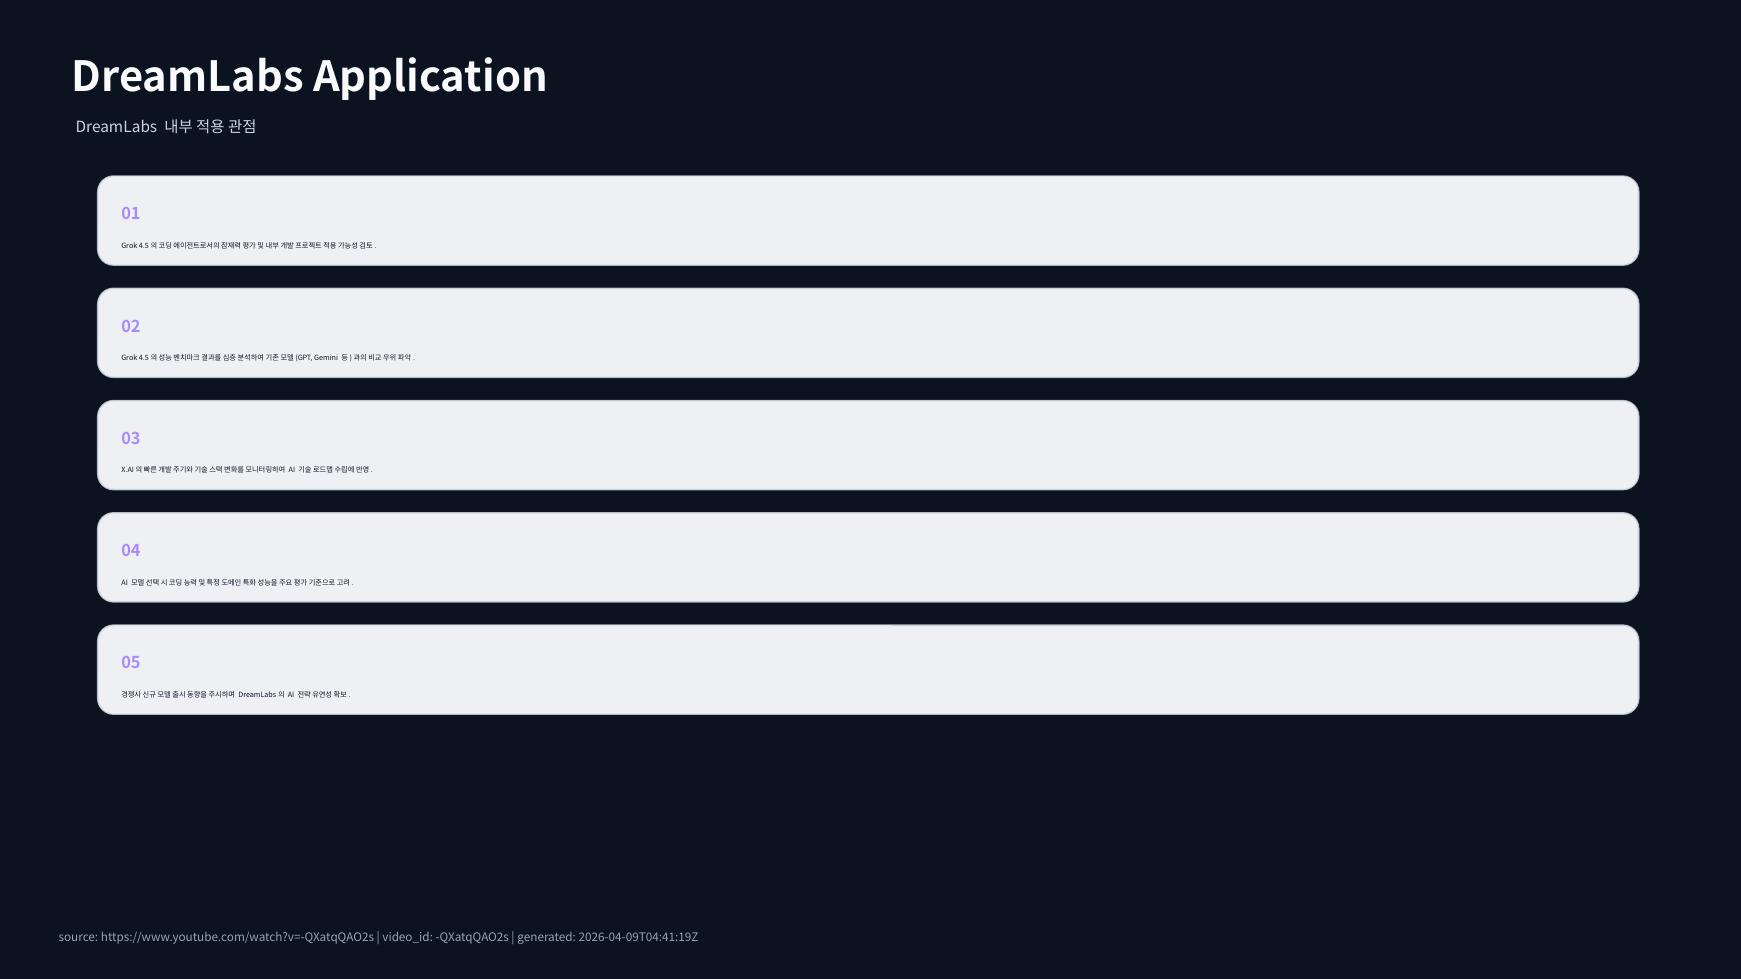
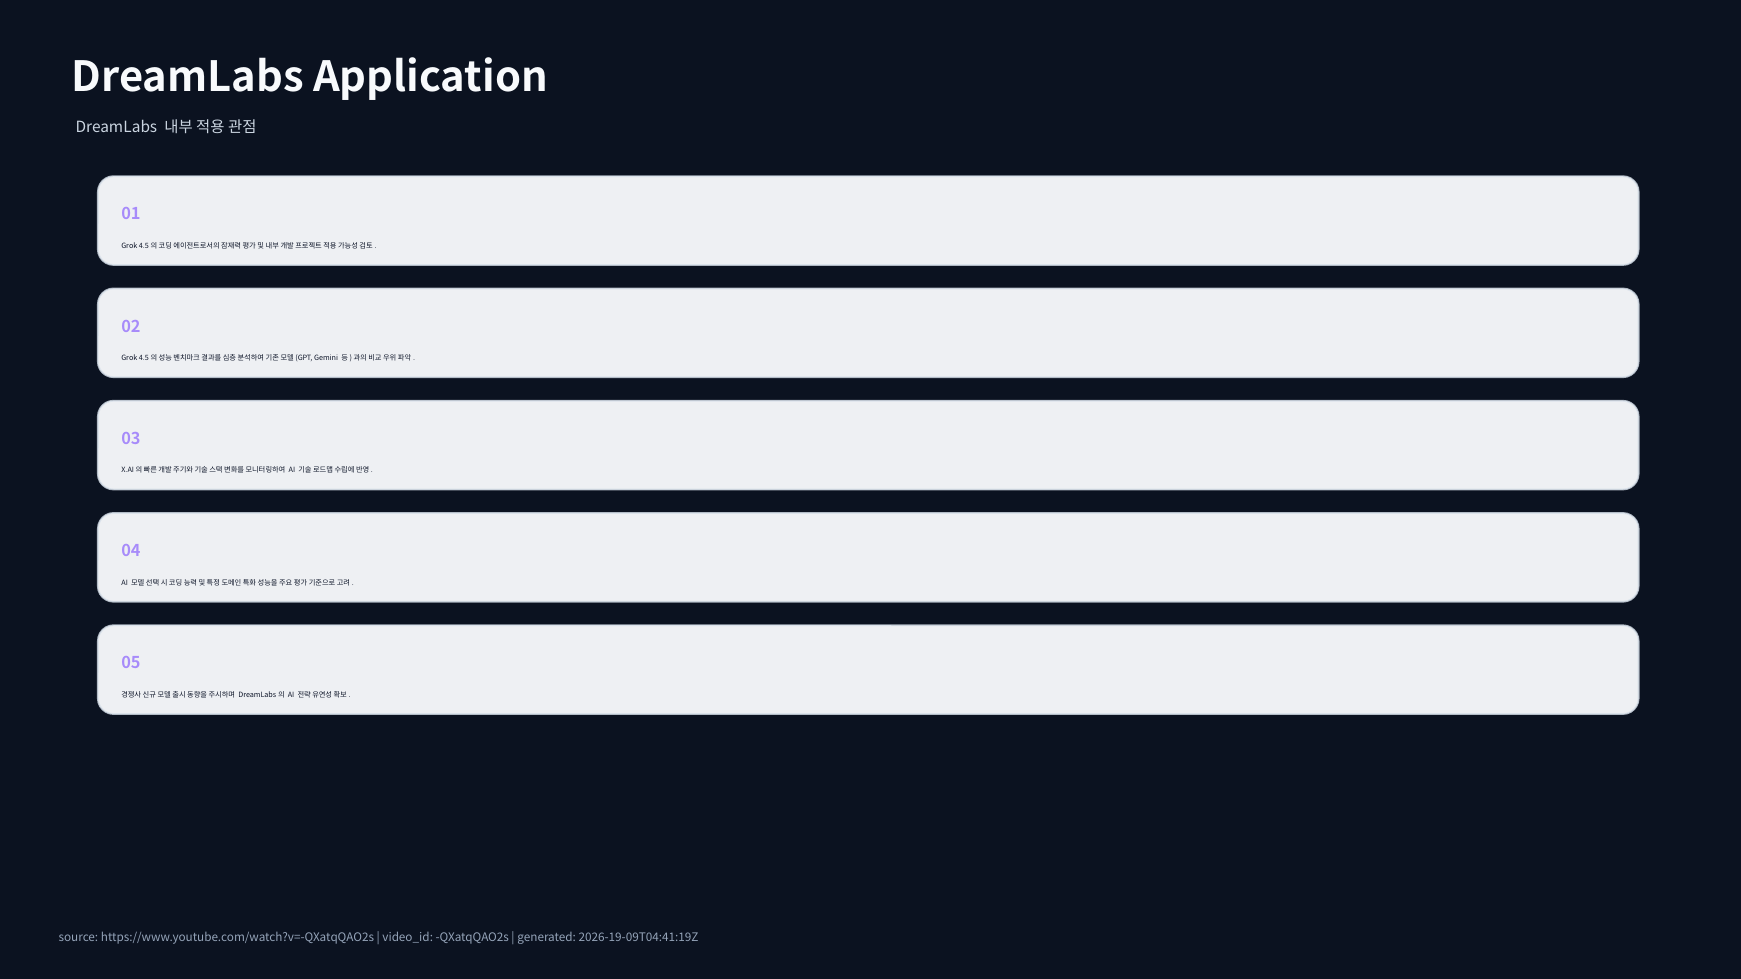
2026-04-09T04:41:19Z: 2026-04-09T04:41:19Z -> 2026-19-09T04:41:19Z
